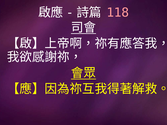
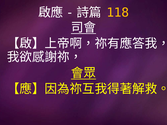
118 colour: pink -> yellow
